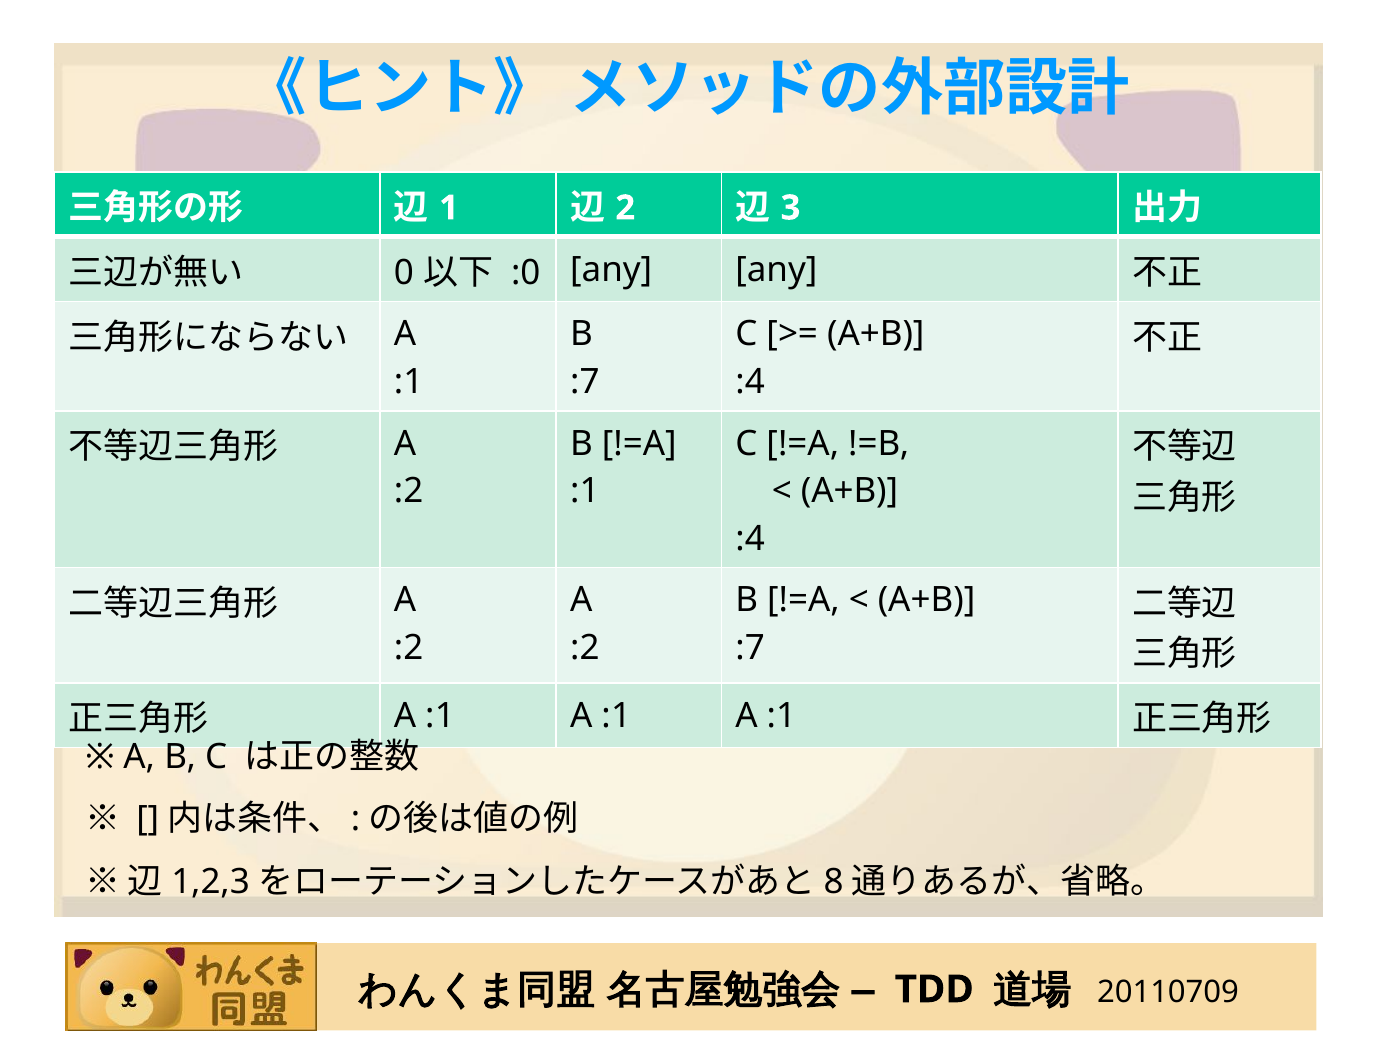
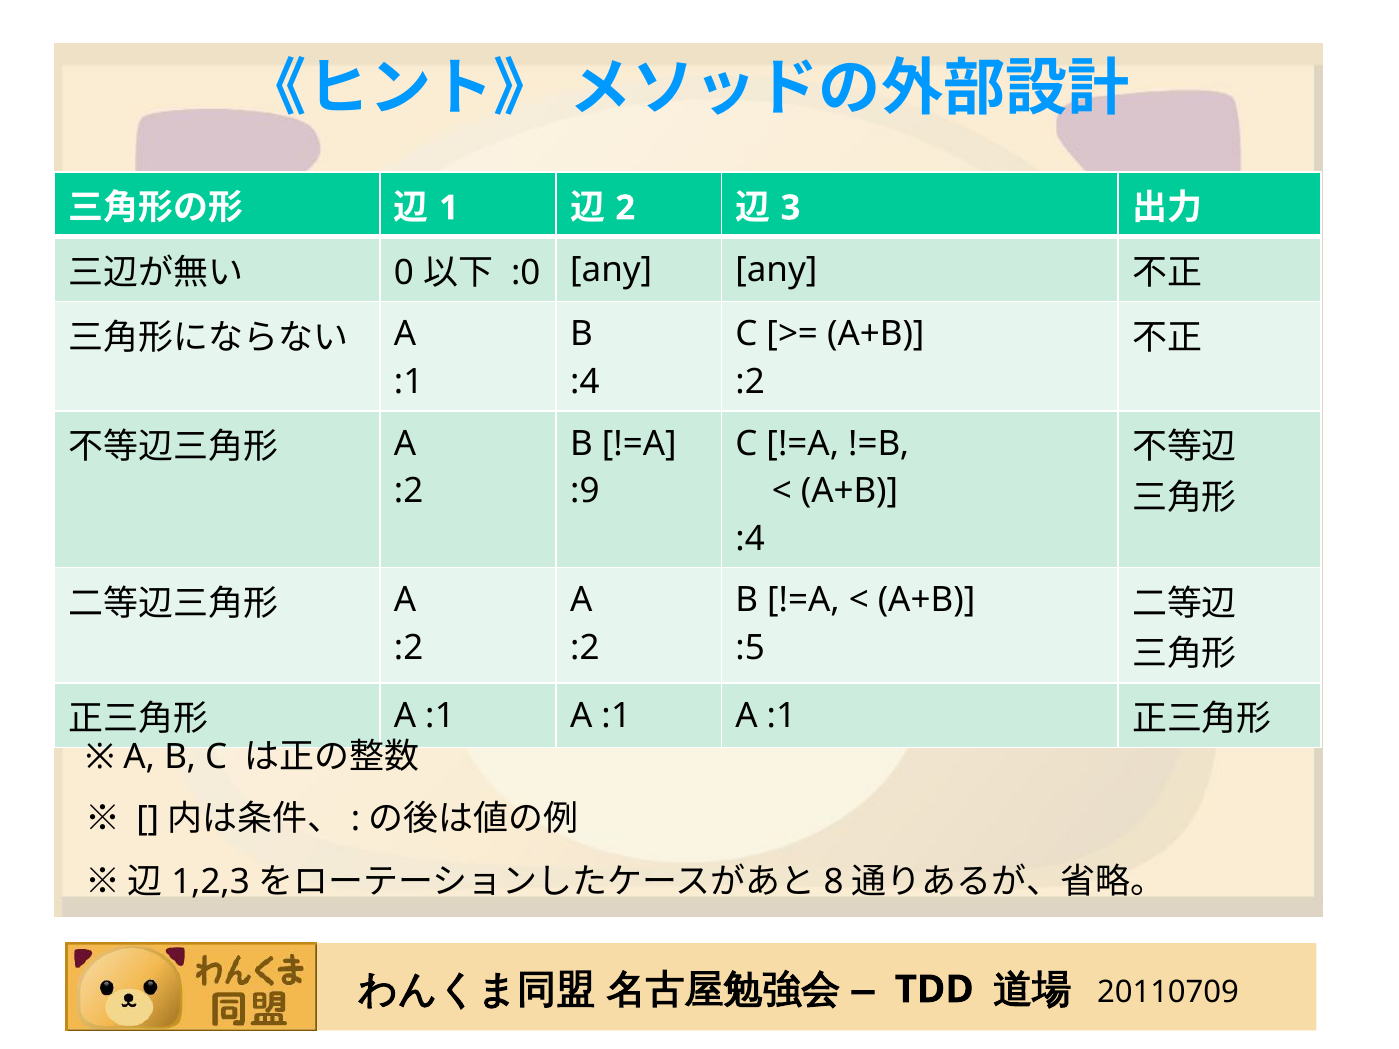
:7 at (585, 382): :7 -> :4
:4 at (750, 382): :4 -> :2
:1 at (585, 491): :1 -> :9
:7 at (750, 648): :7 -> :5
